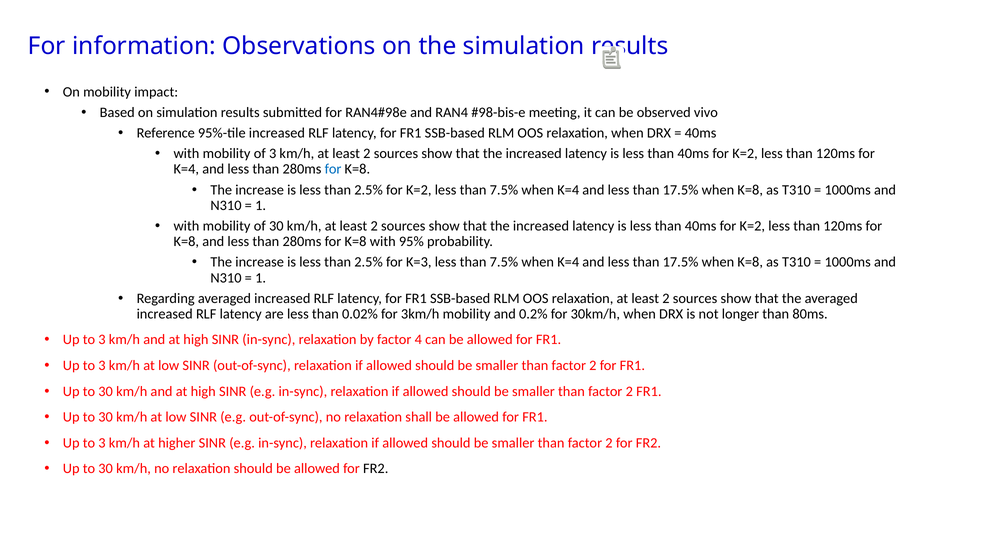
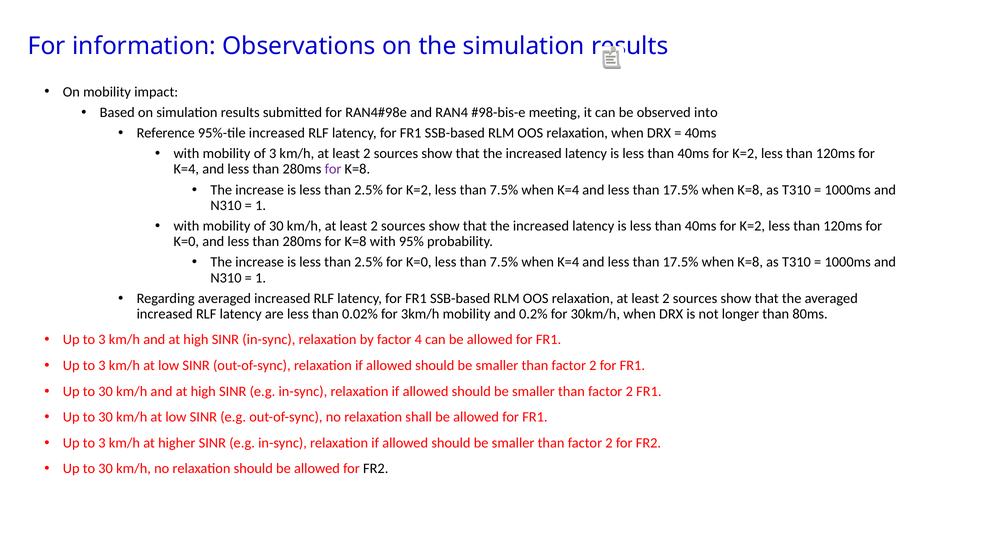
vivo: vivo -> into
for at (333, 169) colour: blue -> purple
K=8 at (186, 241): K=8 -> K=0
2.5% for K=3: K=3 -> K=0
